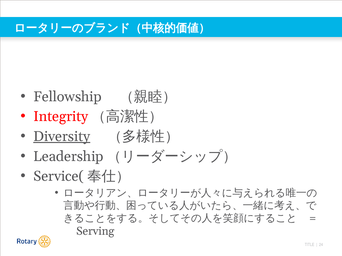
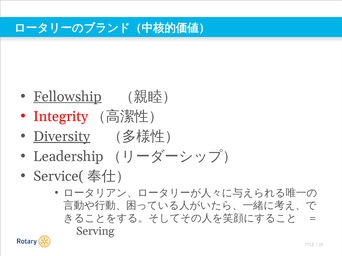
Fellowship underline: none -> present
